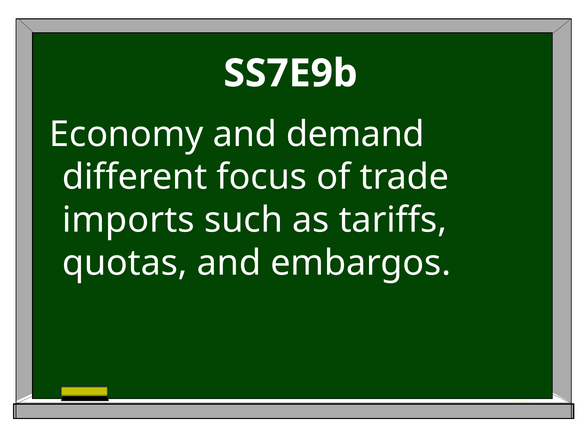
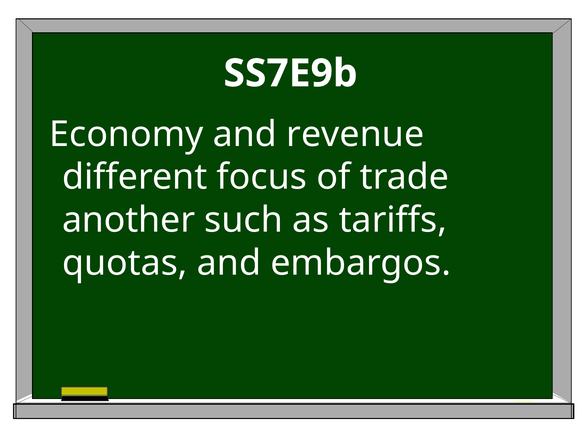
demand: demand -> revenue
imports: imports -> another
